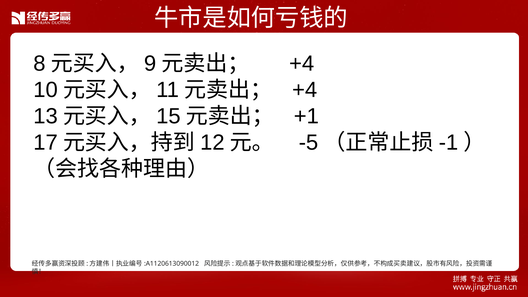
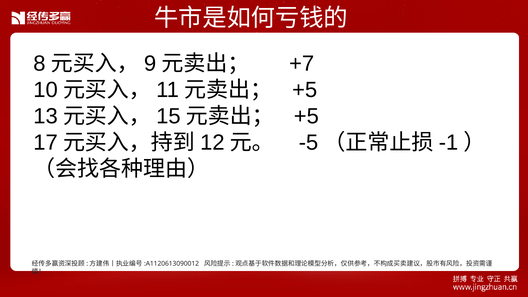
+4 at (302, 63): +4 -> +7
+4 at (305, 90): +4 -> +5
+1 at (306, 116): +1 -> +5
